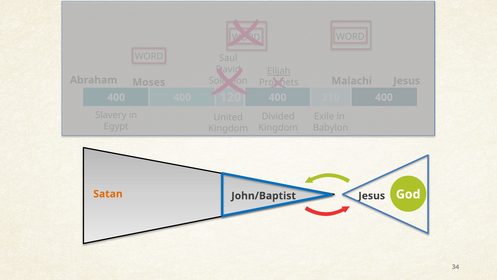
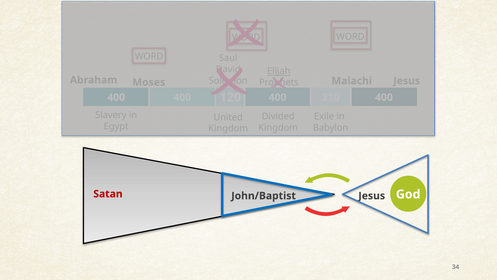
Satan colour: orange -> red
